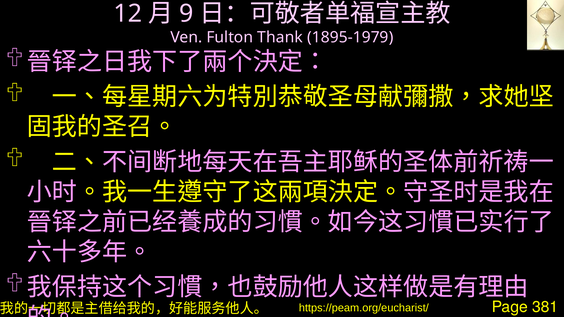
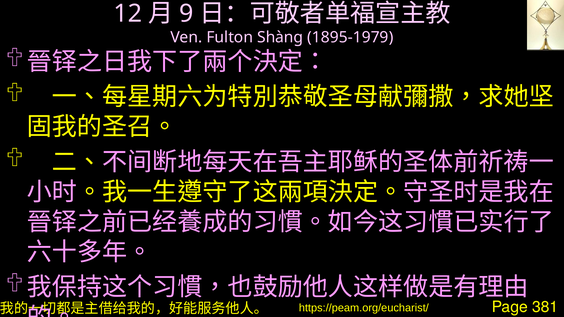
Thank: Thank -> Shàng
